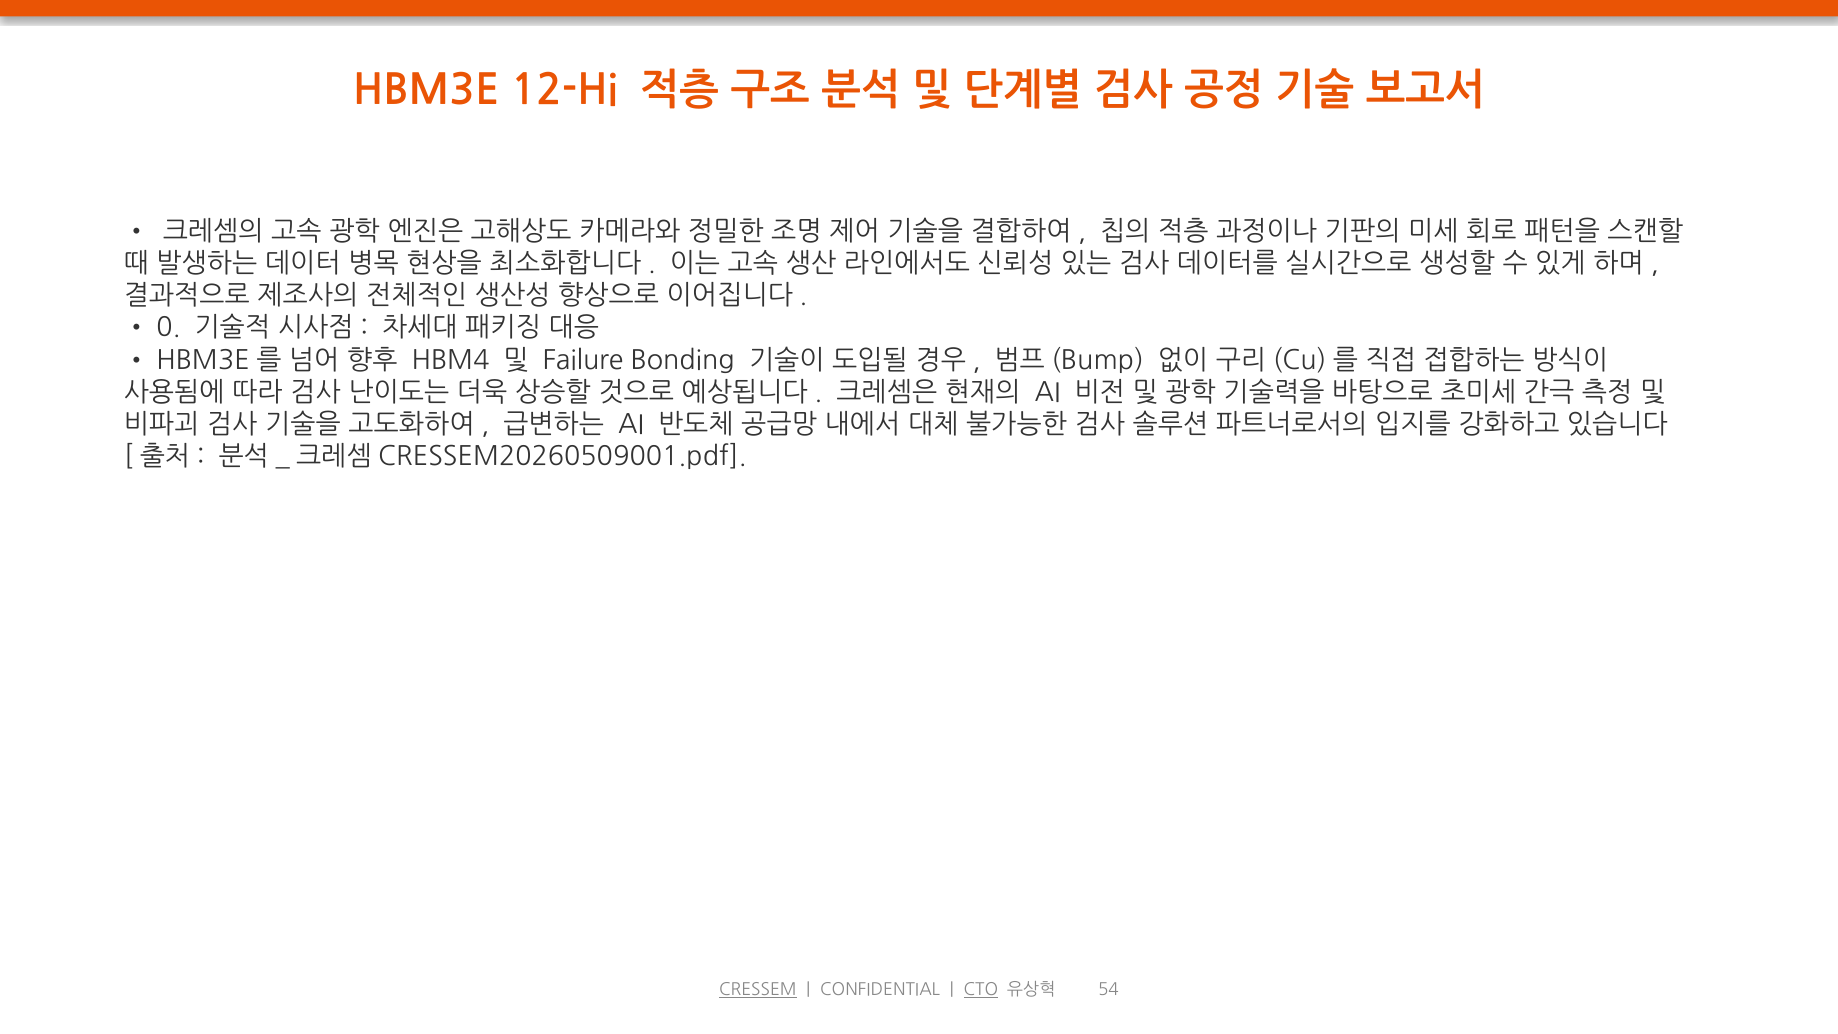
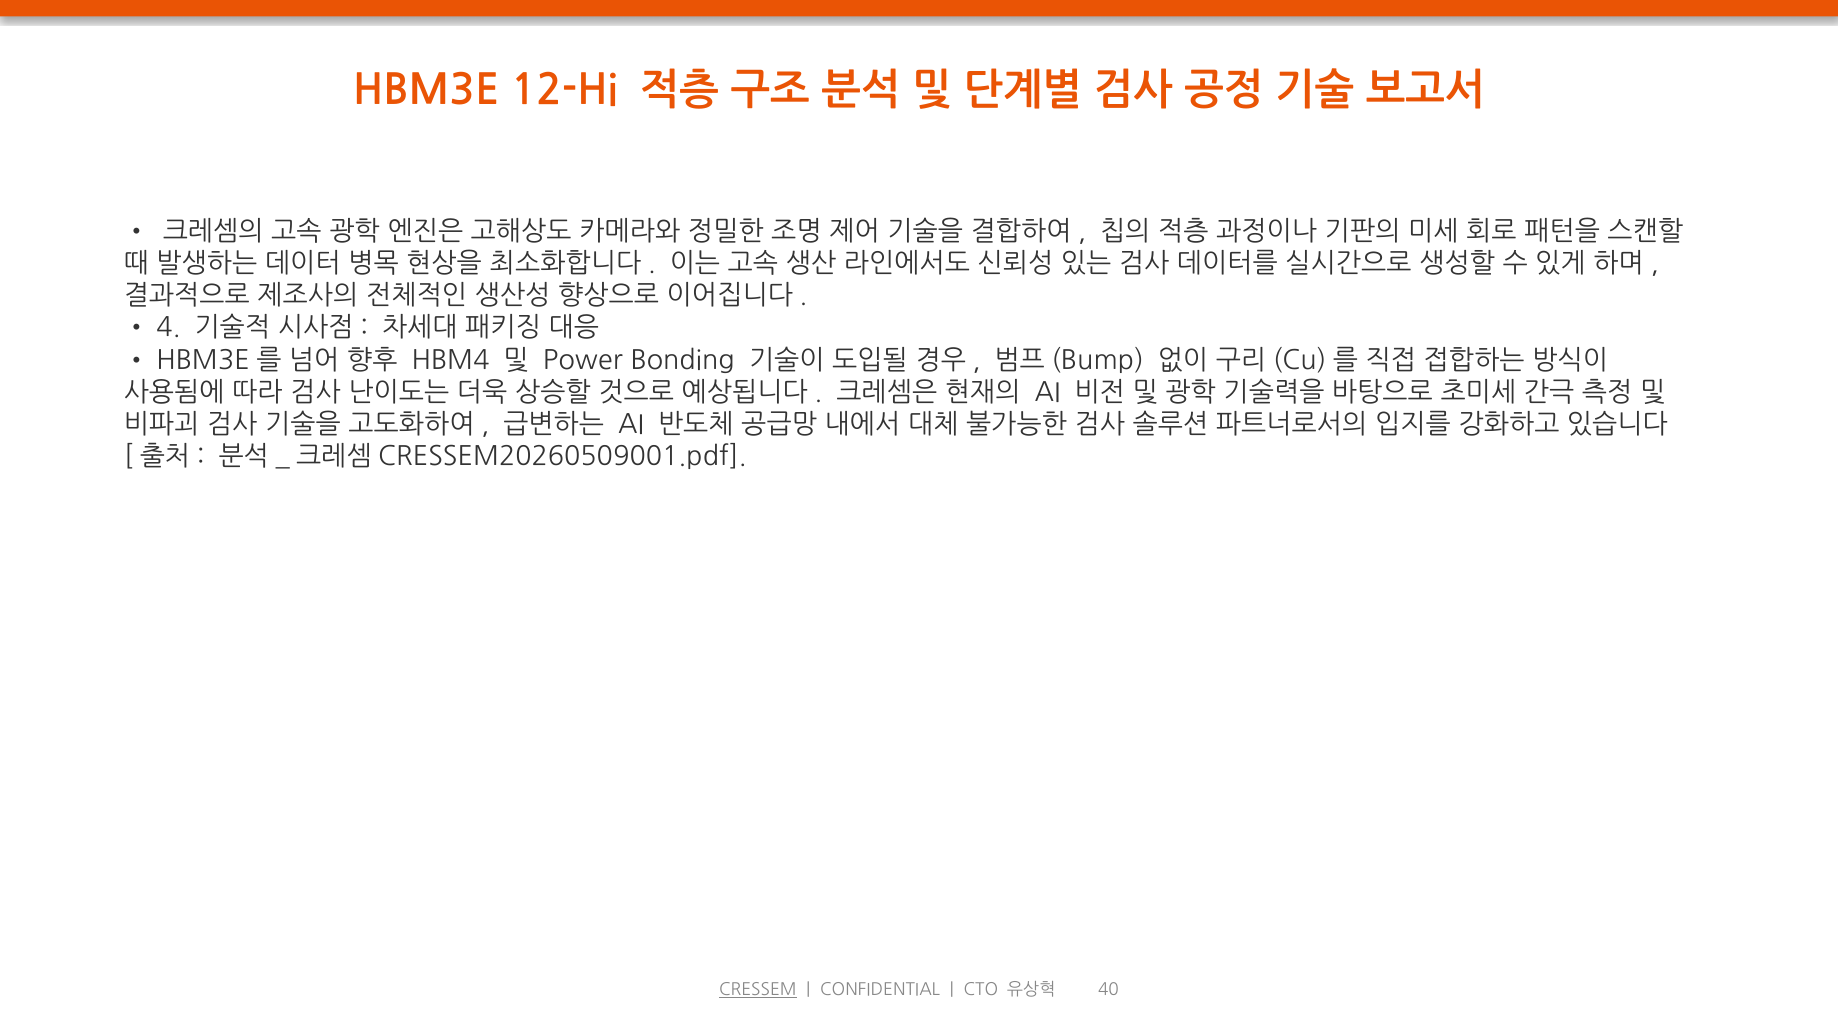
0: 0 -> 4
Failure: Failure -> Power
CTO underline: present -> none
54: 54 -> 40
